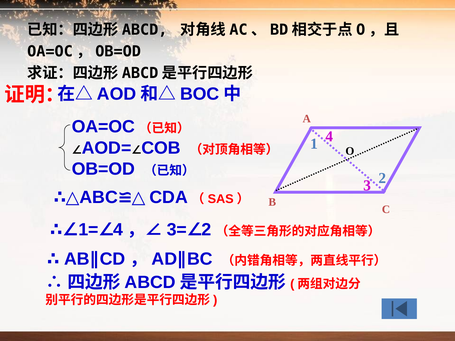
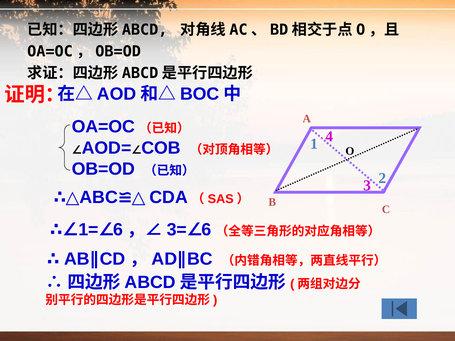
4 at (118, 230): 4 -> 6
2 at (207, 230): 2 -> 6
